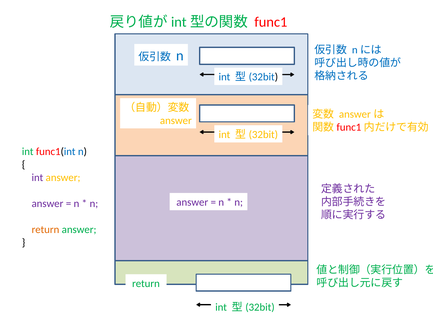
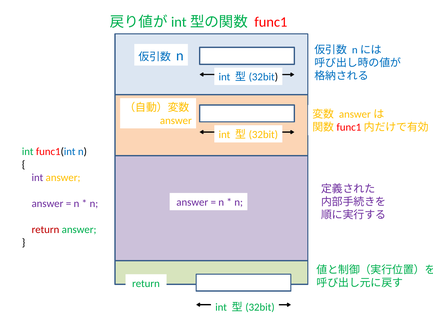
return at (45, 229) colour: orange -> red
